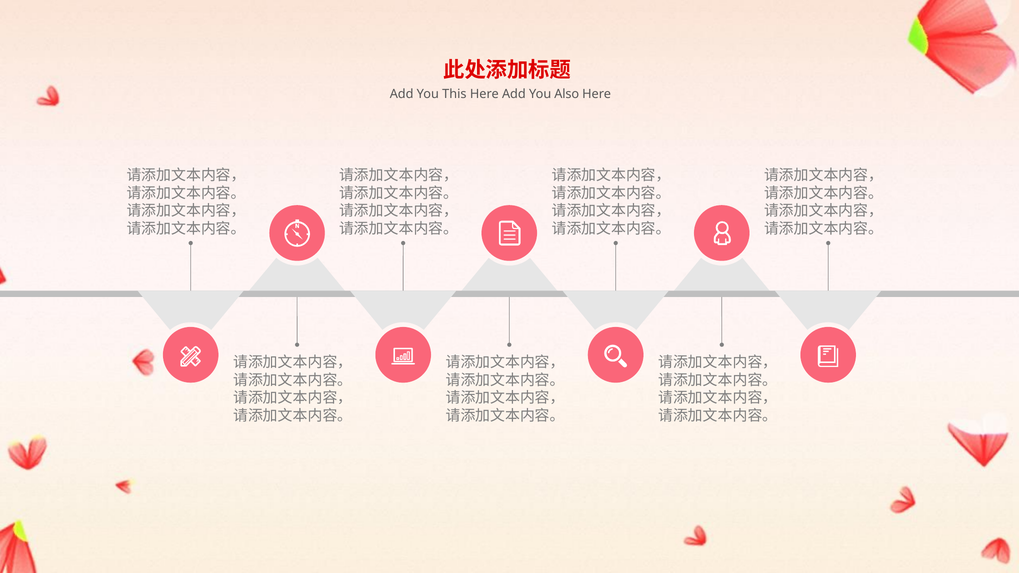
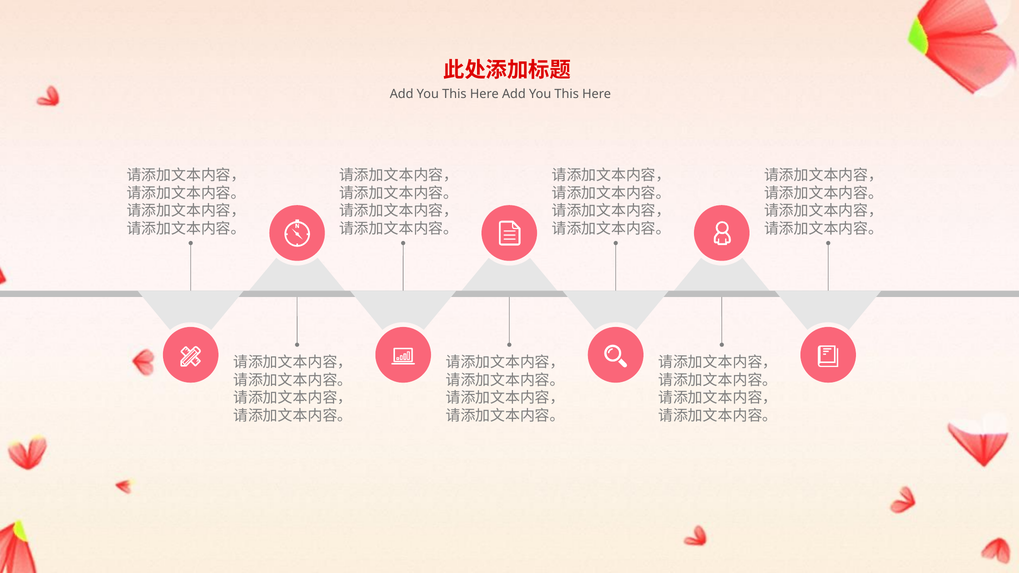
Here Add You Also: Also -> This
